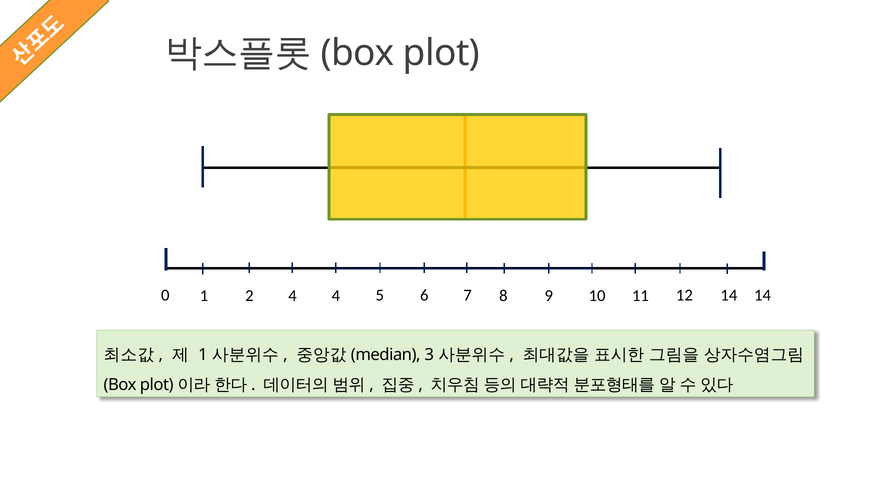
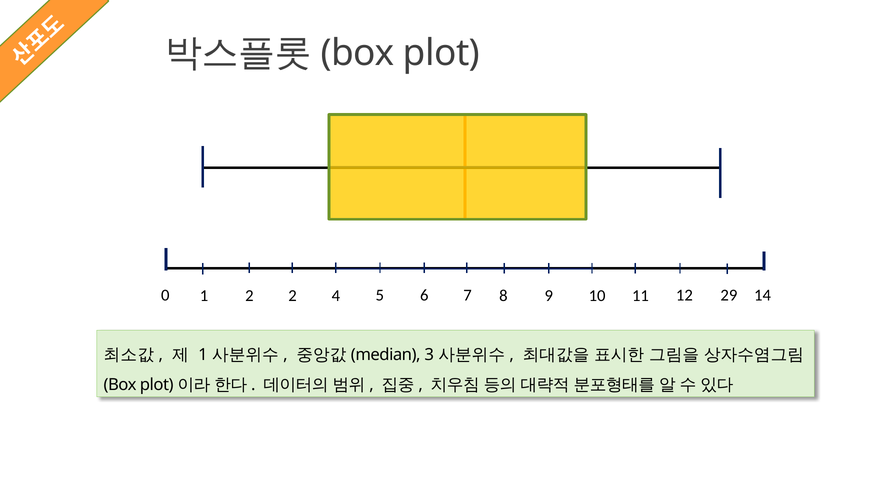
2 4: 4 -> 2
12 14: 14 -> 29
